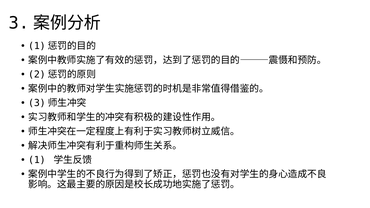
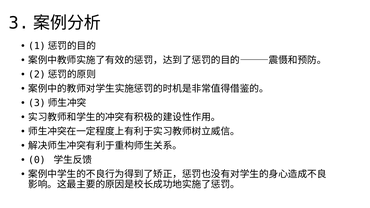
1: 1 -> 0
